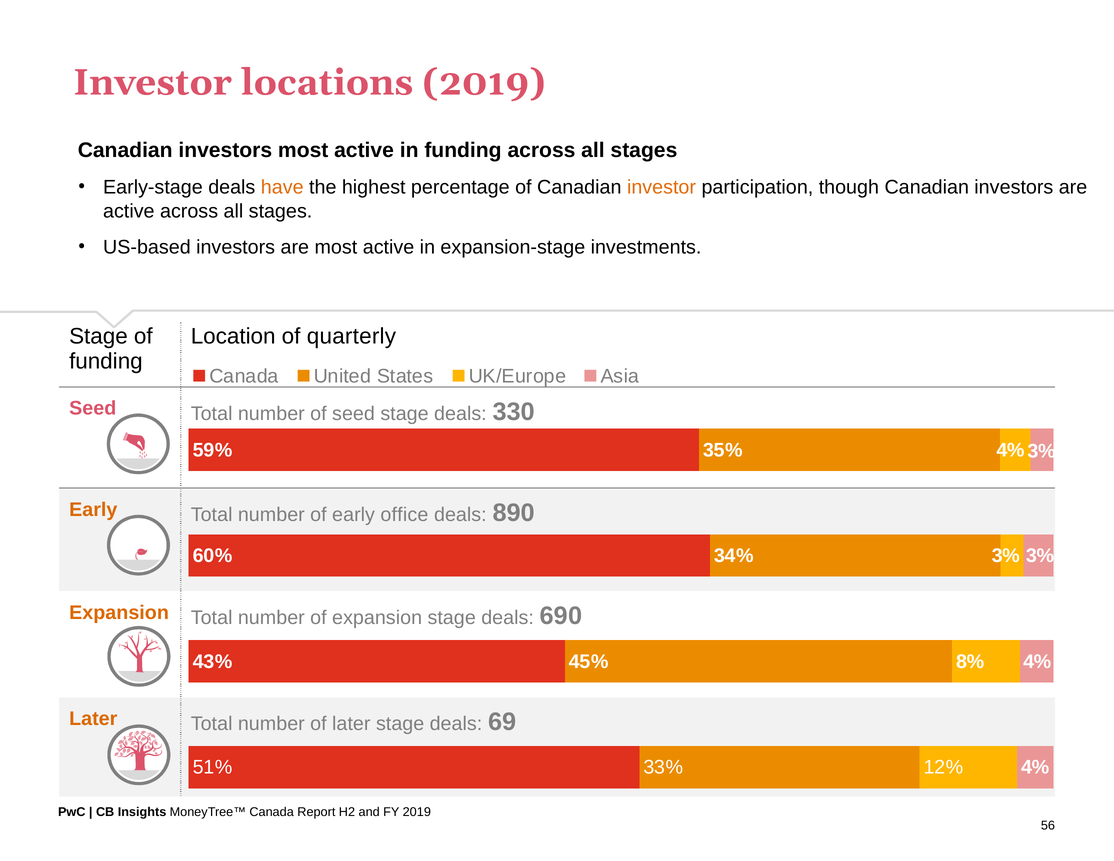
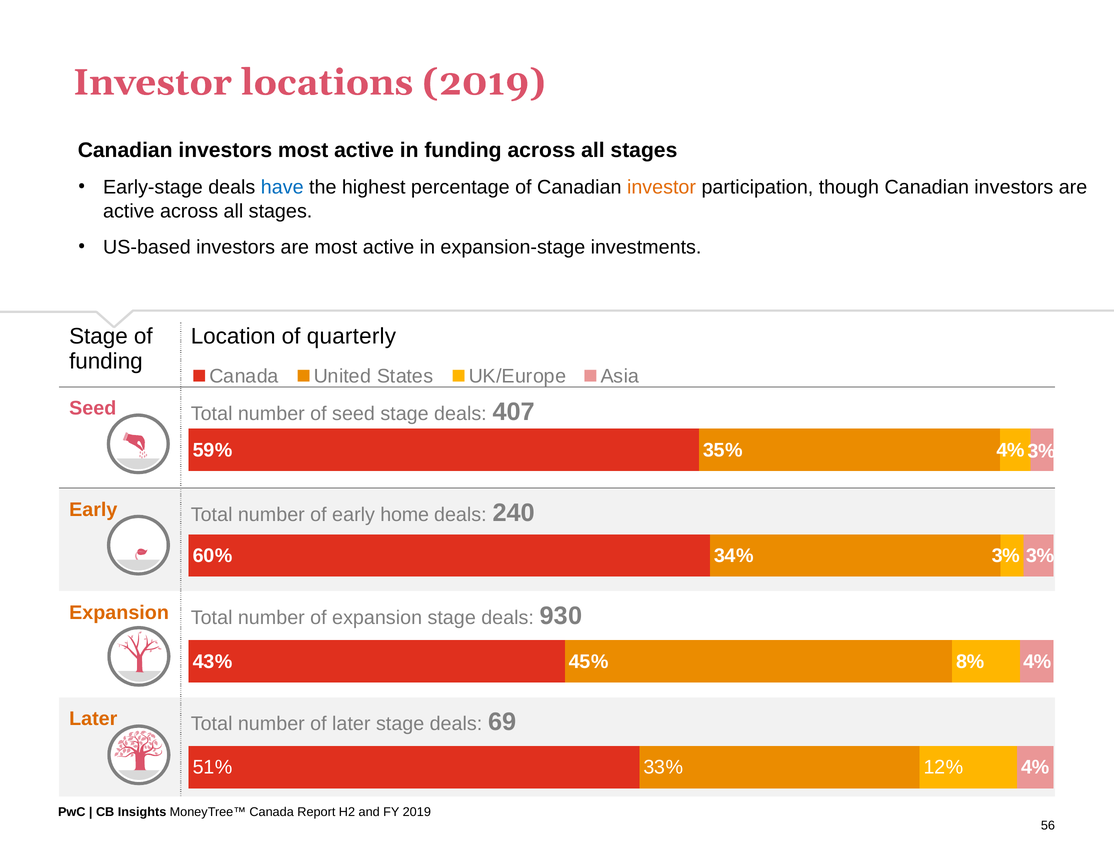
have colour: orange -> blue
330: 330 -> 407
office: office -> home
890: 890 -> 240
690: 690 -> 930
